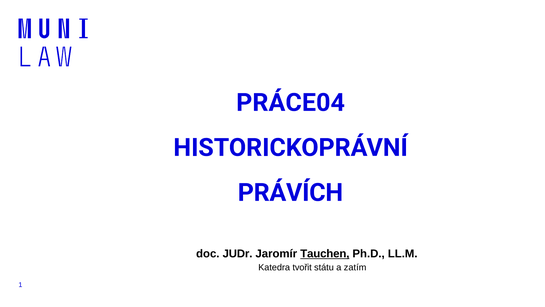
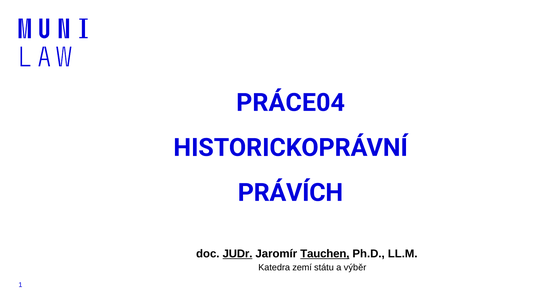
JUDr underline: none -> present
tvořit: tvořit -> zemí
zatím: zatím -> výběr
